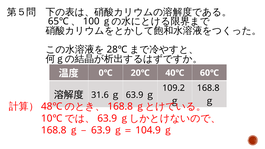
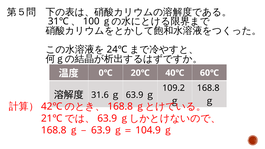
65℃: 65℃ -> 31℃
28℃: 28℃ -> 24℃
48℃: 48℃ -> 42℃
10℃: 10℃ -> 21℃
